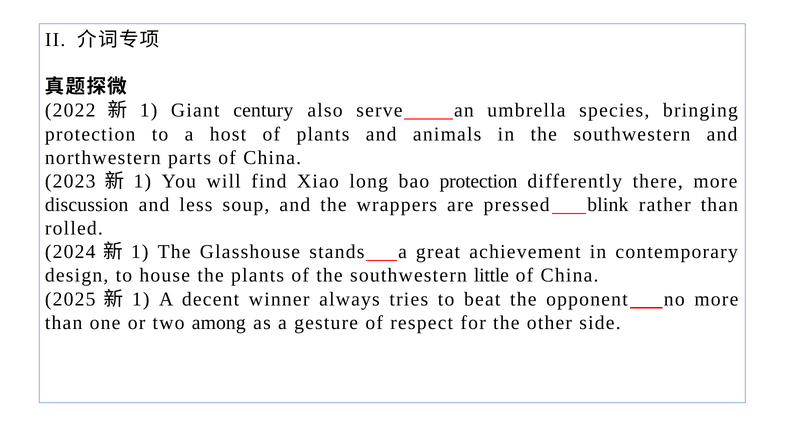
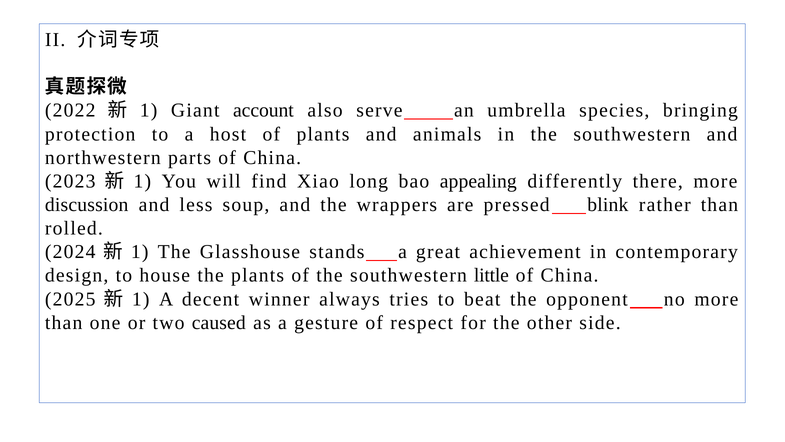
century: century -> account
bao protection: protection -> appealing
among: among -> caused
